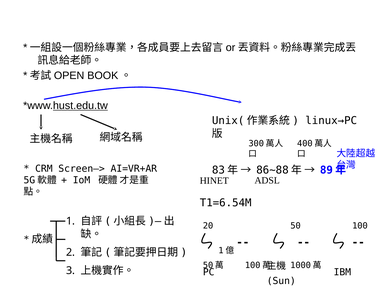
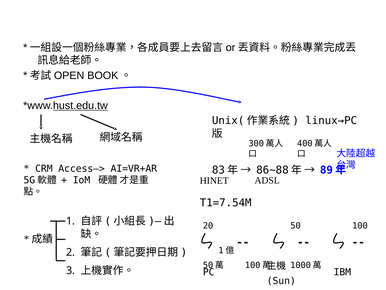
Screen—>: Screen—> -> Access—>
T1=6.54M: T1=6.54M -> T1=7.54M
